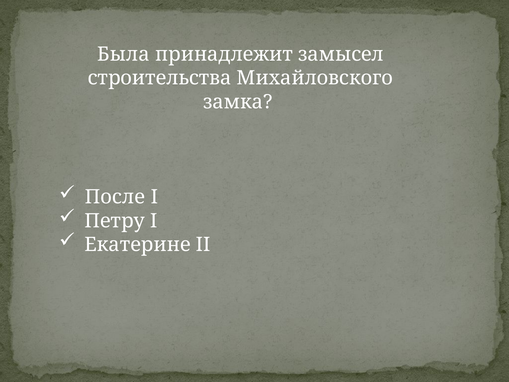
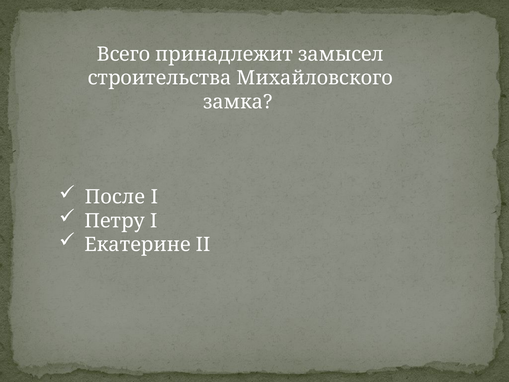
Была: Была -> Всего
